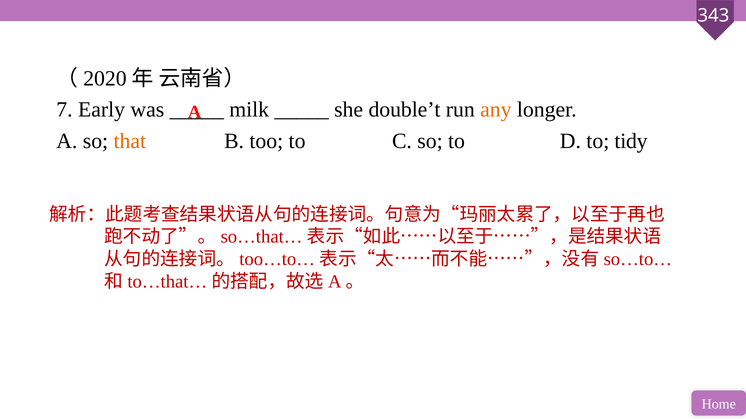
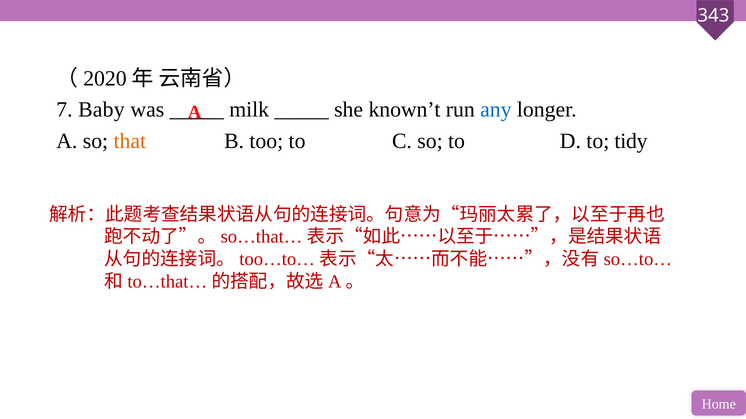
Early: Early -> Baby
double’t: double’t -> known’t
any colour: orange -> blue
